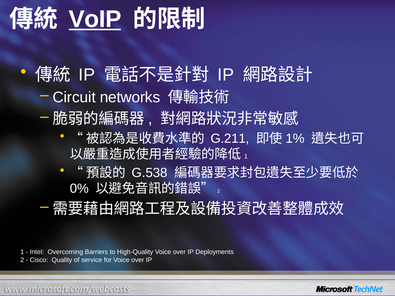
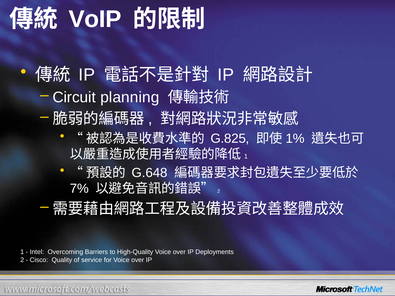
VoIP underline: present -> none
networks: networks -> planning
G.211: G.211 -> G.825
G.538: G.538 -> G.648
0%: 0% -> 7%
